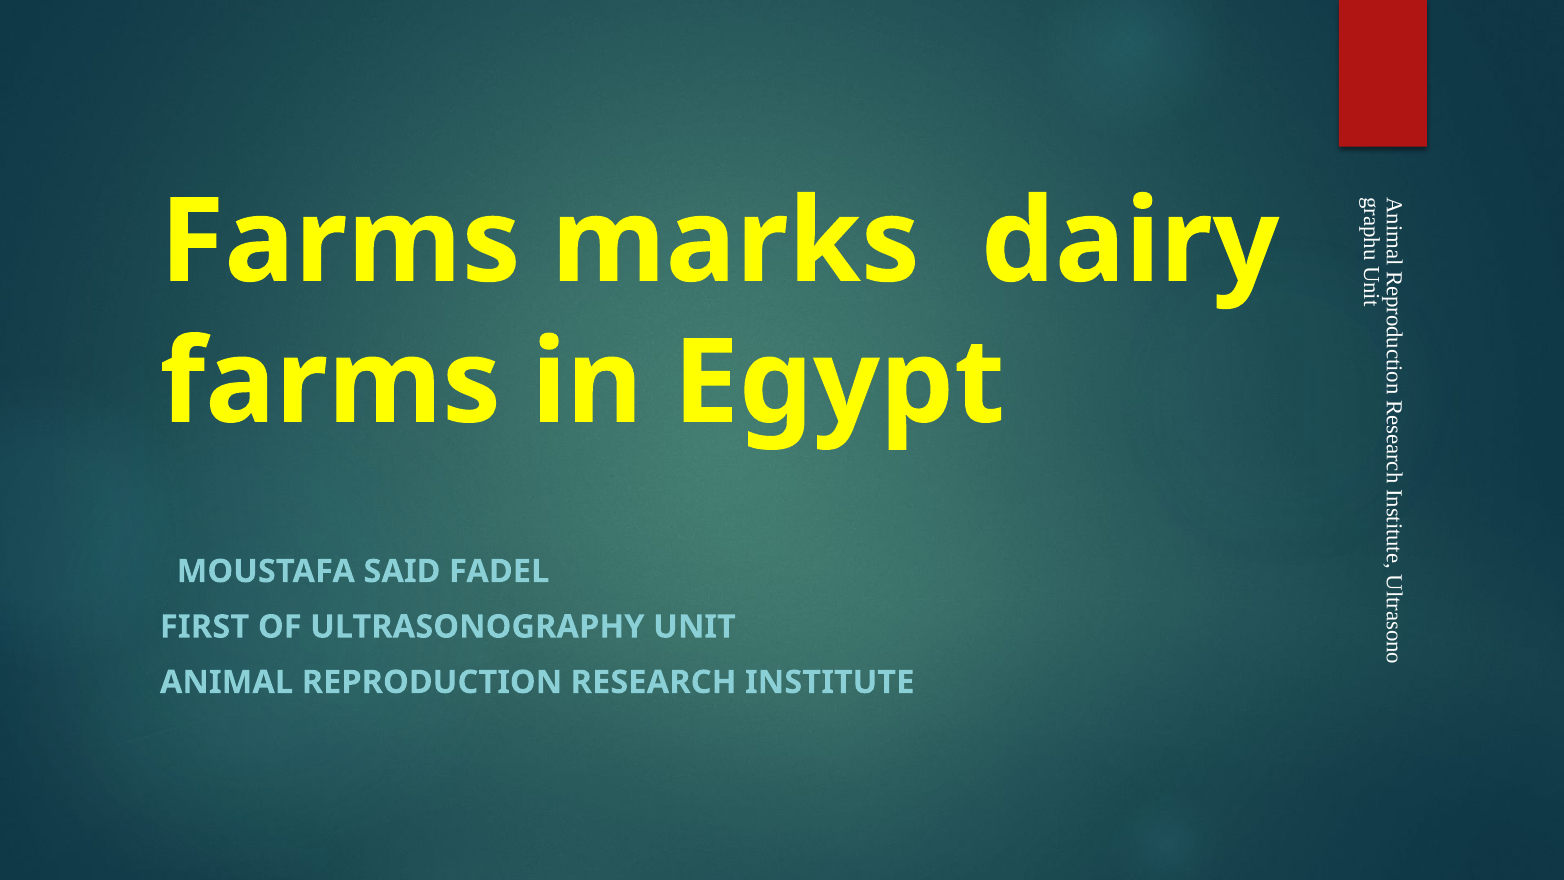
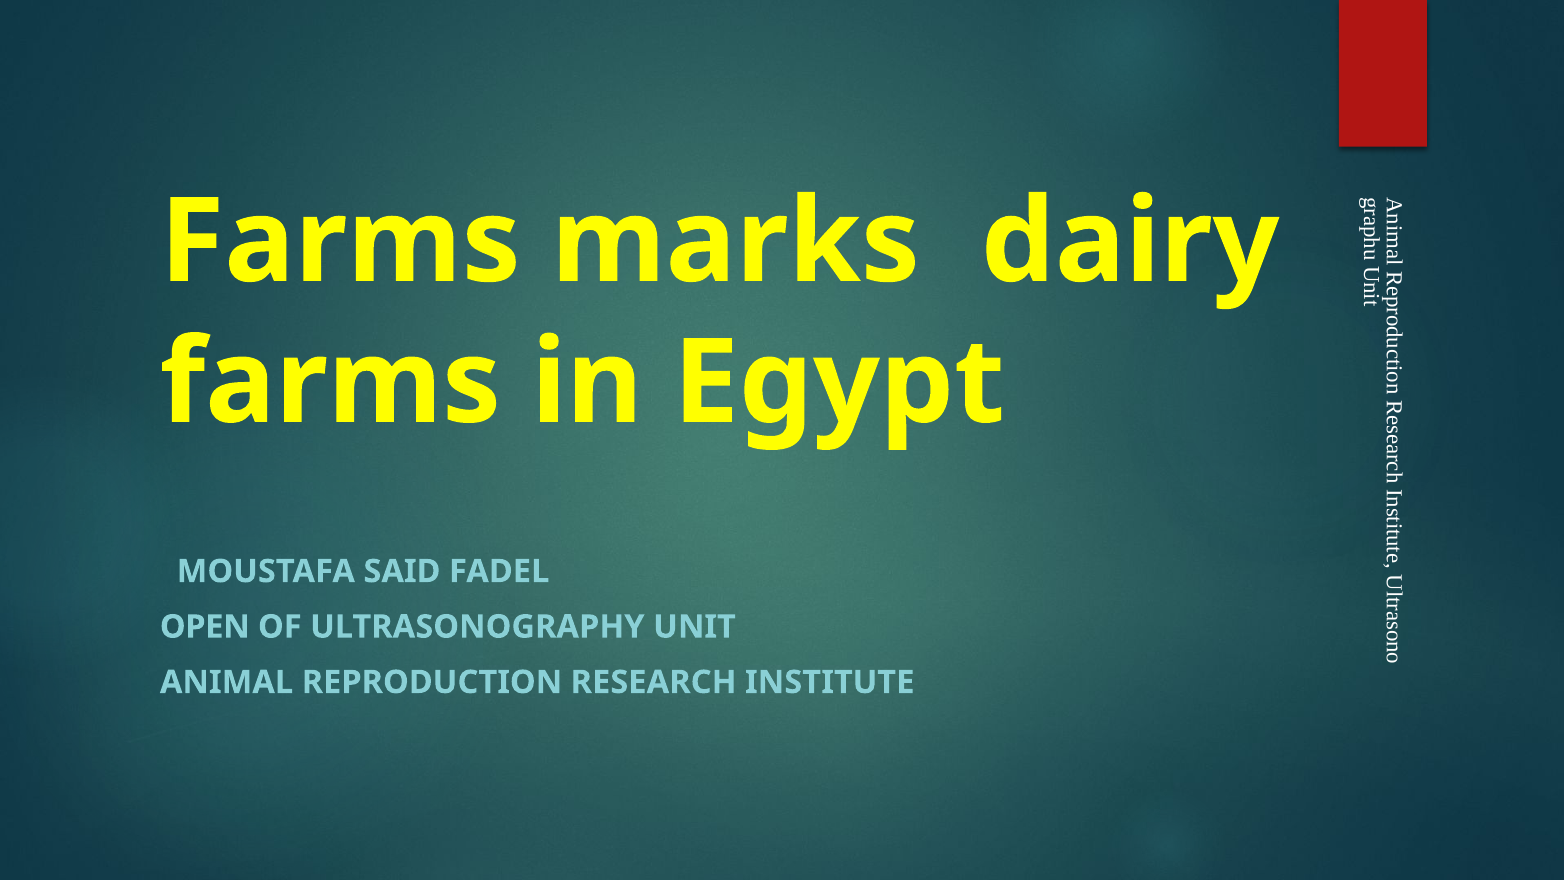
FIRST: FIRST -> OPEN
